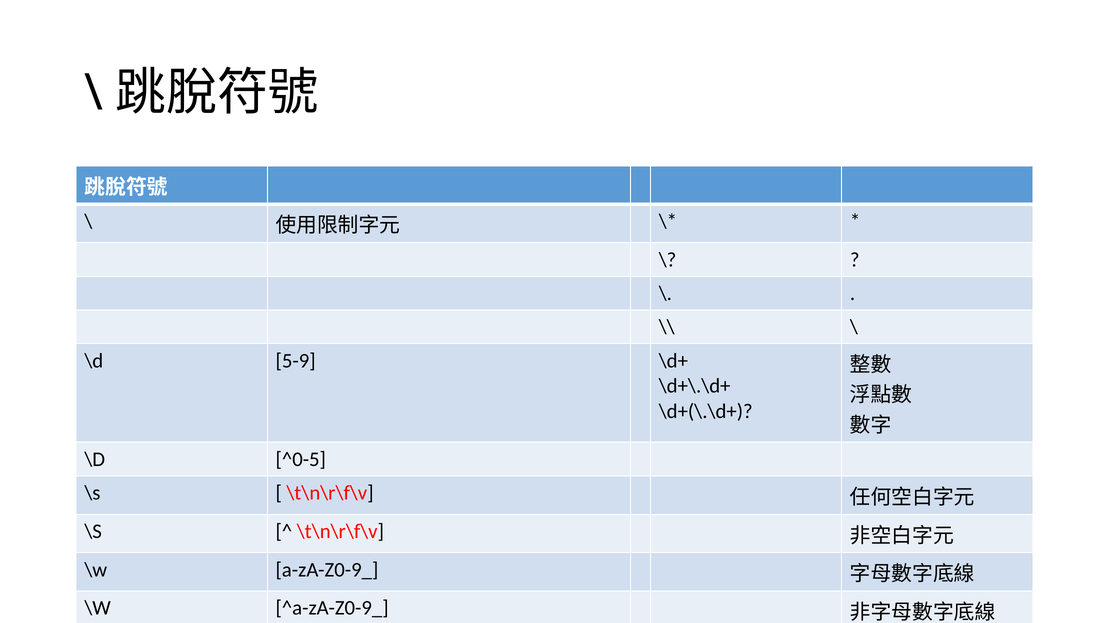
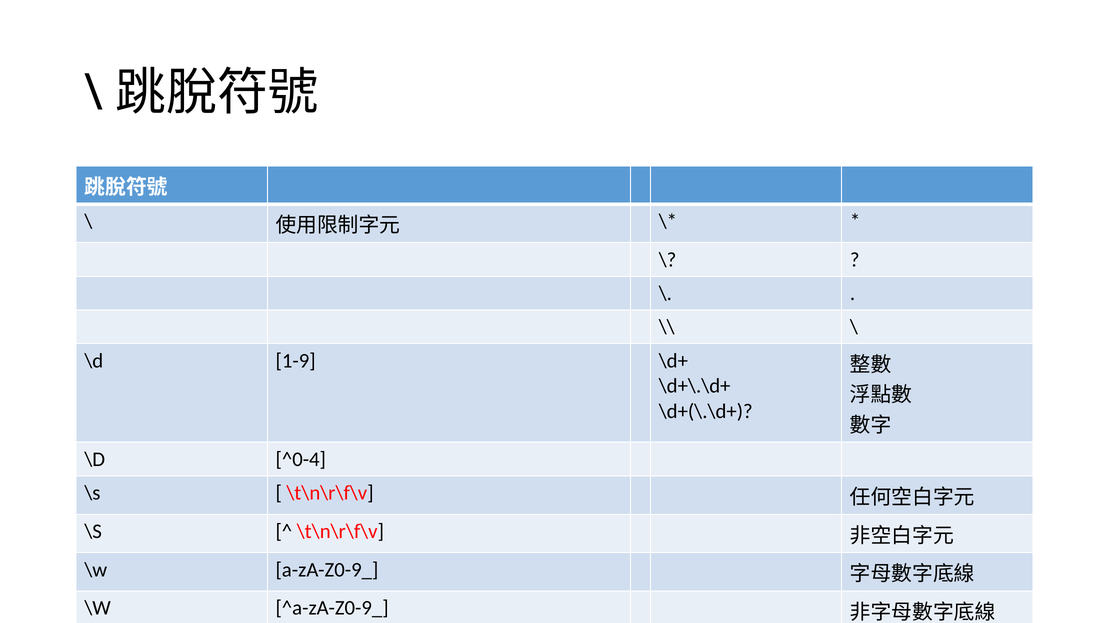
5-9: 5-9 -> 1-9
^0-5: ^0-5 -> ^0-4
